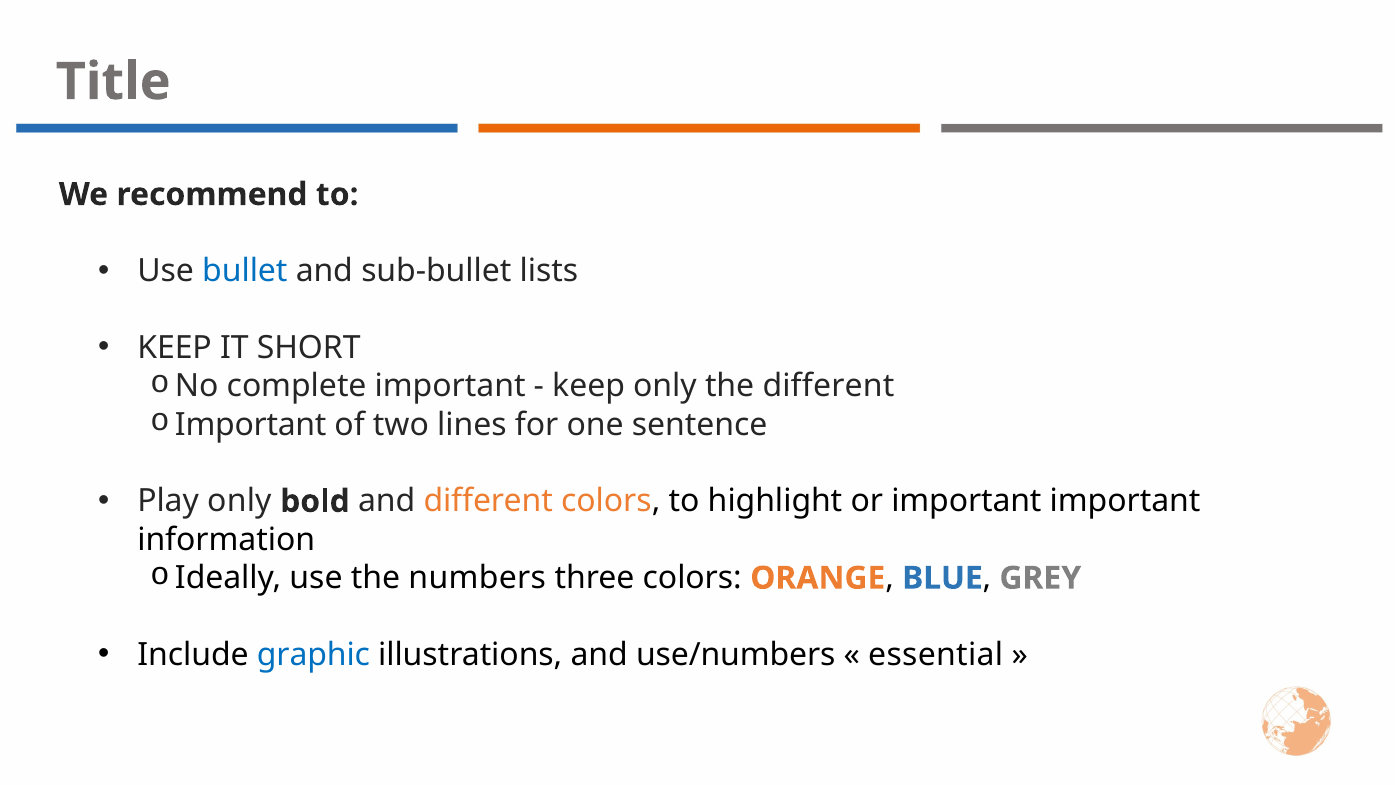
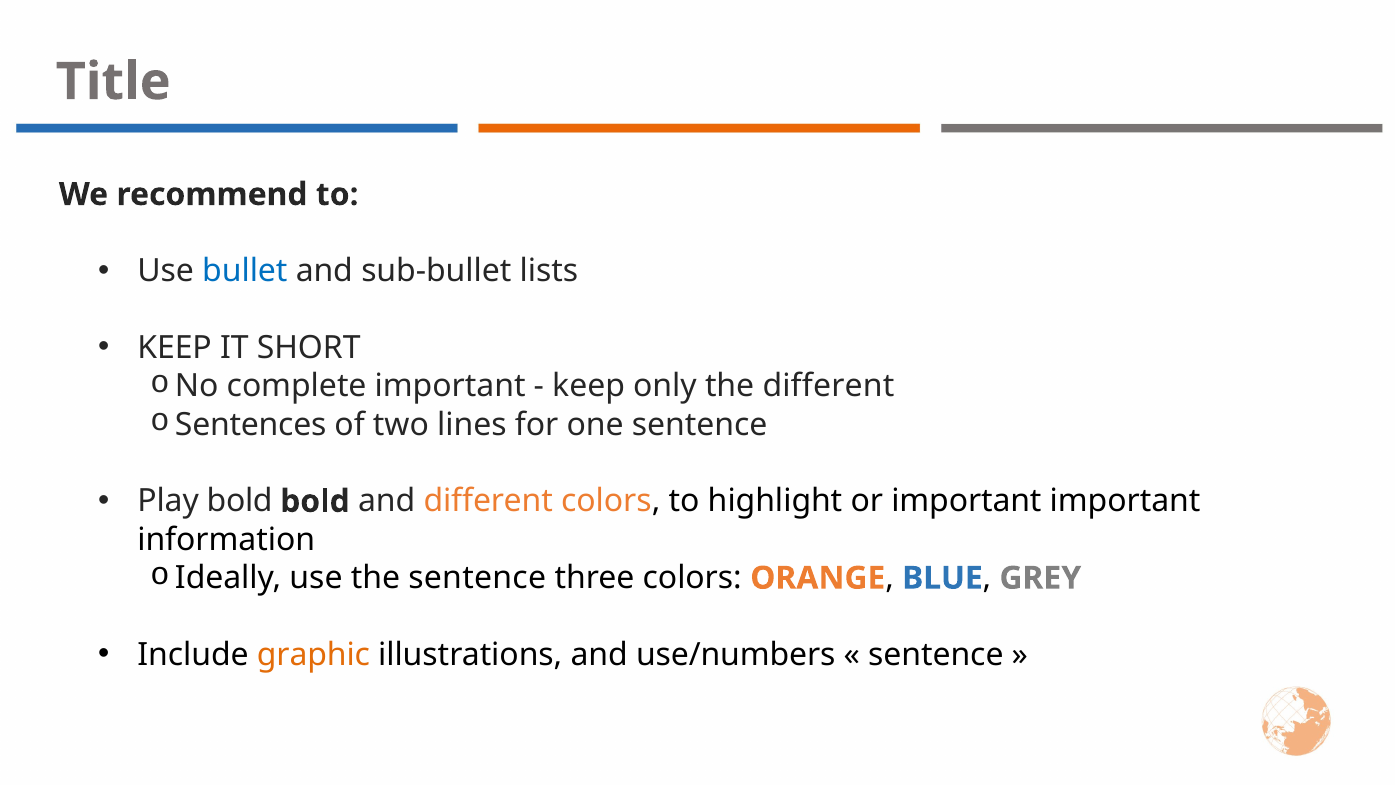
Important at (251, 425): Important -> Sentences
Play only: only -> bold
the numbers: numbers -> sentence
graphic colour: blue -> orange
essential at (936, 655): essential -> sentence
